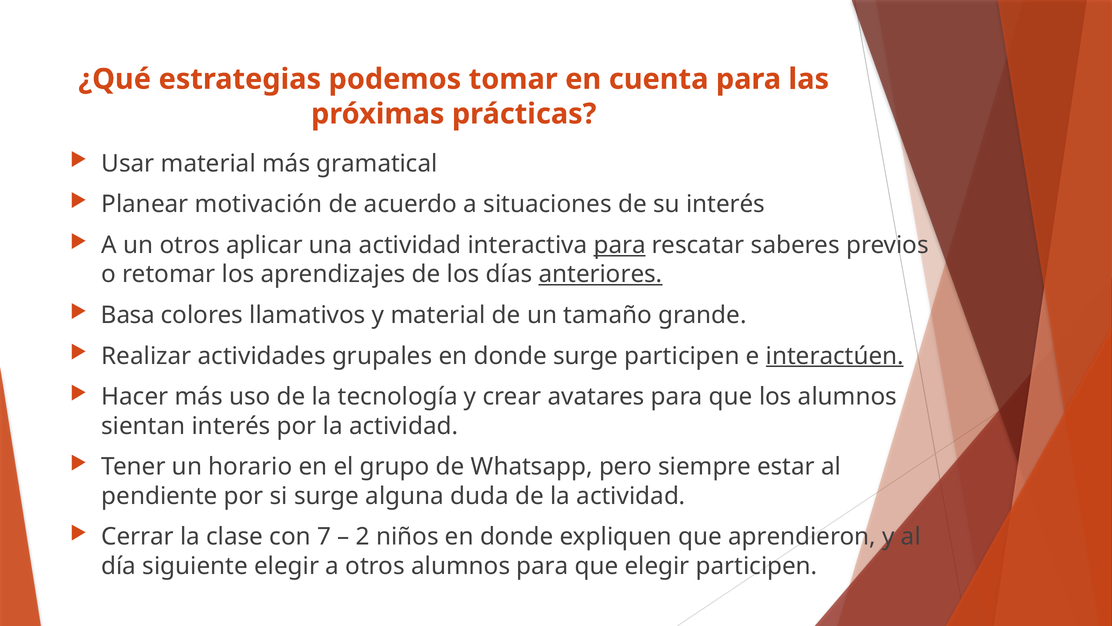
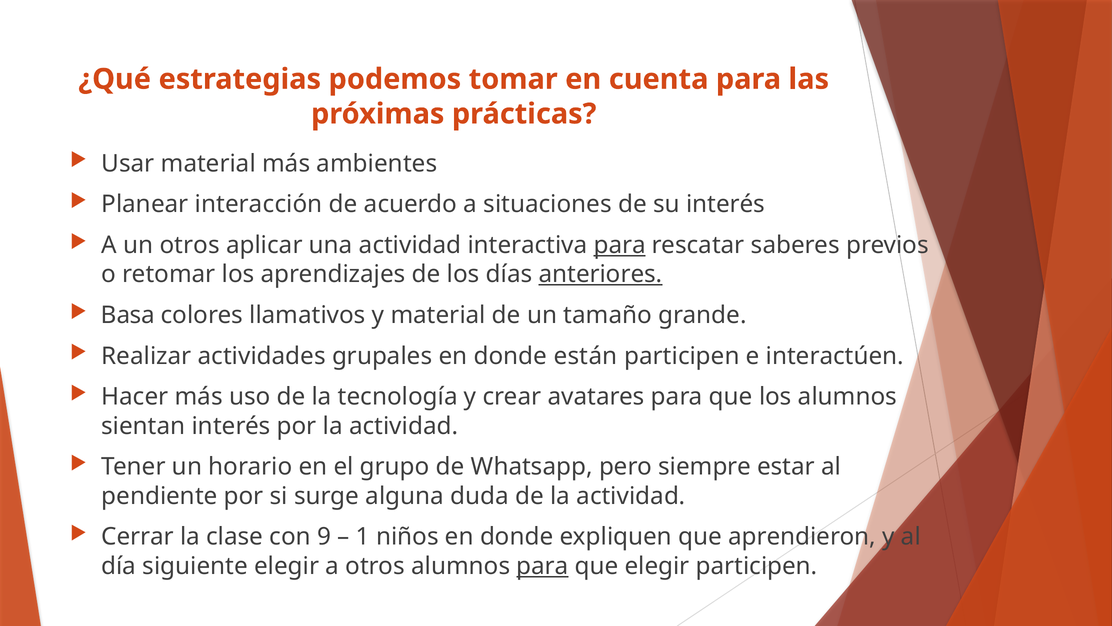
gramatical: gramatical -> ambientes
motivación: motivación -> interacción
donde surge: surge -> están
interactúen underline: present -> none
7: 7 -> 9
2: 2 -> 1
para at (542, 566) underline: none -> present
